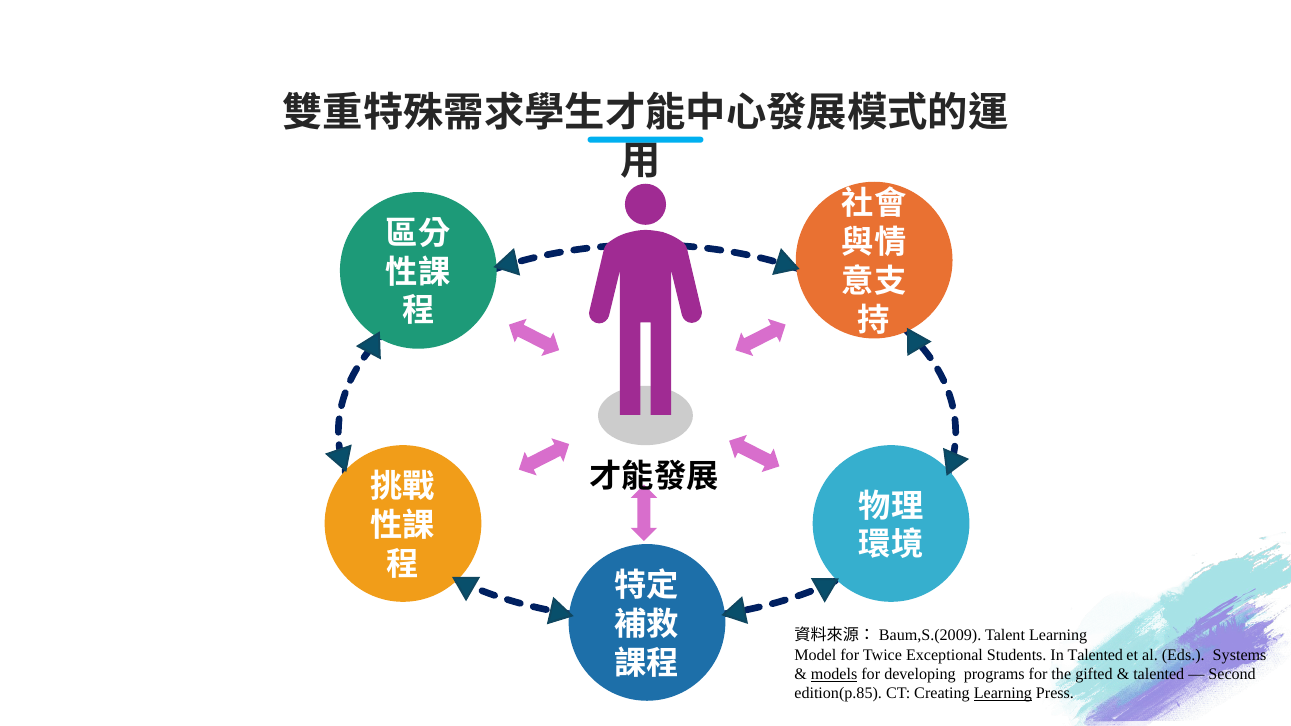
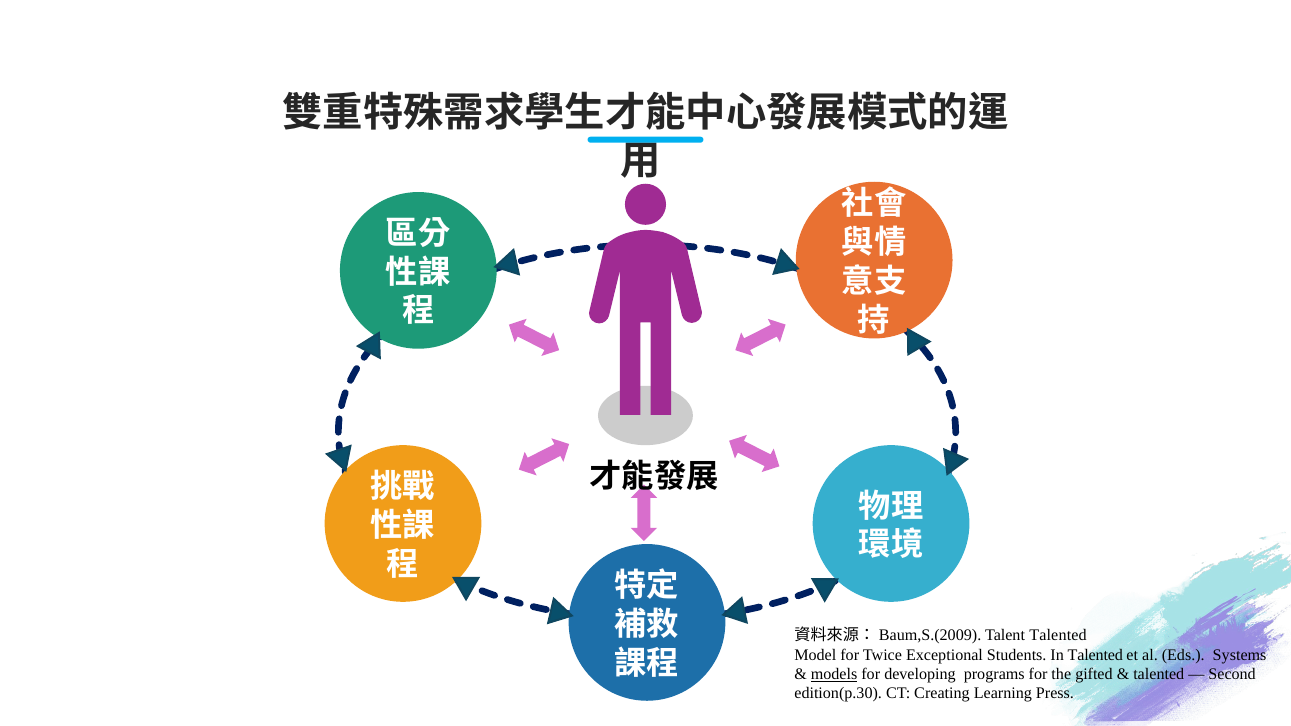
Talent Learning: Learning -> Talented
edition(p.85: edition(p.85 -> edition(p.30
Learning at (1003, 694) underline: present -> none
